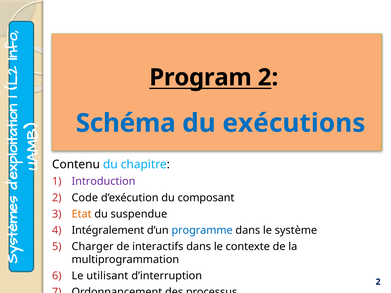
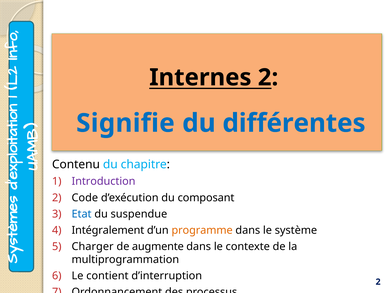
Program: Program -> Internes
Schéma: Schéma -> Signifie
exécutions: exécutions -> différentes
Etat colour: orange -> blue
programme colour: blue -> orange
interactifs: interactifs -> augmente
utilisant: utilisant -> contient
